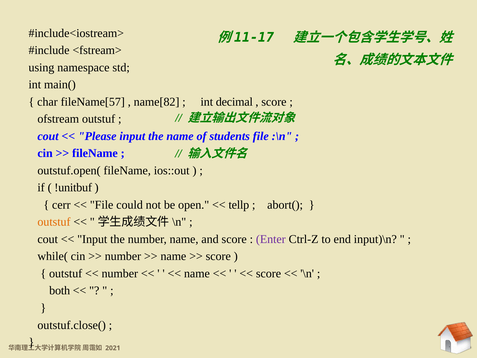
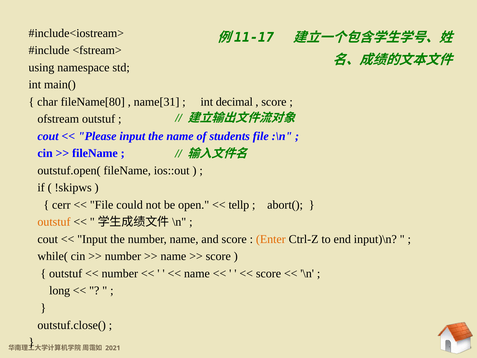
fileName[57: fileName[57 -> fileName[80
name[82: name[82 -> name[31
!unitbuf: !unitbuf -> !skipws
Enter colour: purple -> orange
both: both -> long
